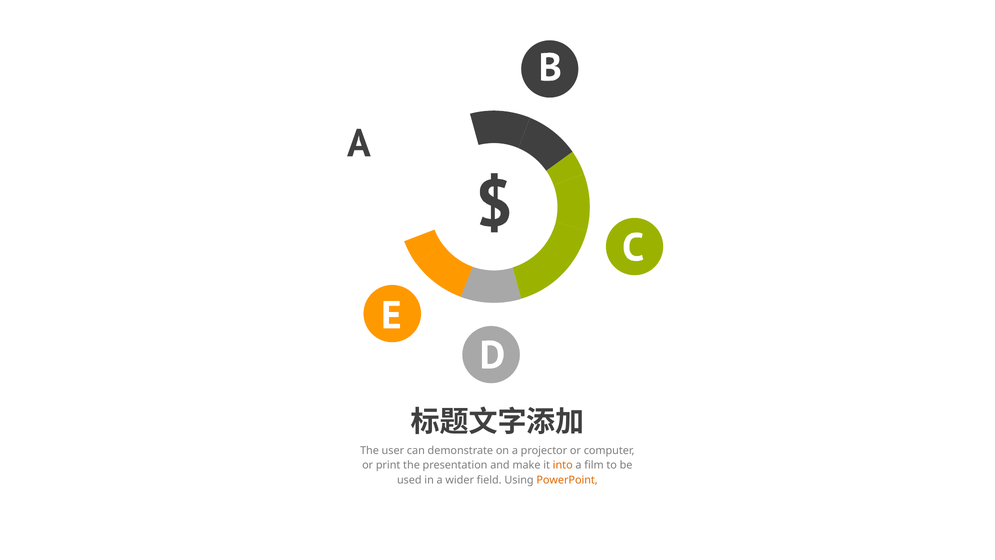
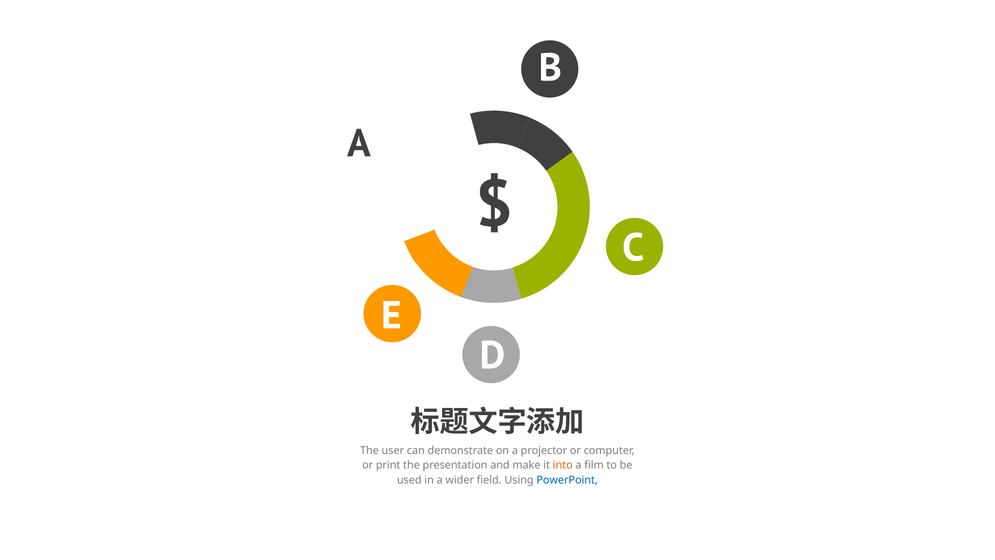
PowerPoint colour: orange -> blue
